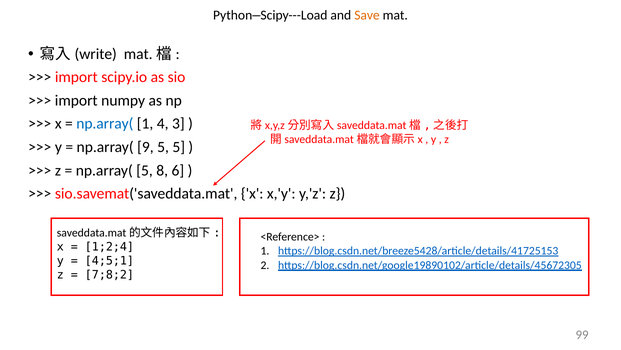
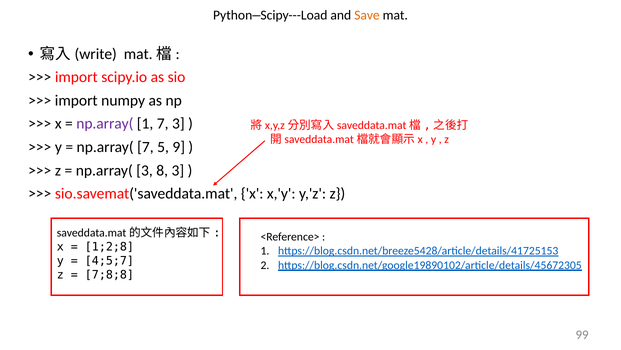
np.array( at (105, 124) colour: blue -> purple
1 4: 4 -> 7
np.array( 9: 9 -> 7
5 5: 5 -> 9
np.array( 5: 5 -> 3
8 6: 6 -> 3
1;2;4: 1;2;4 -> 1;2;8
4;5;1: 4;5;1 -> 4;5;7
7;8;2: 7;8;2 -> 7;8;8
